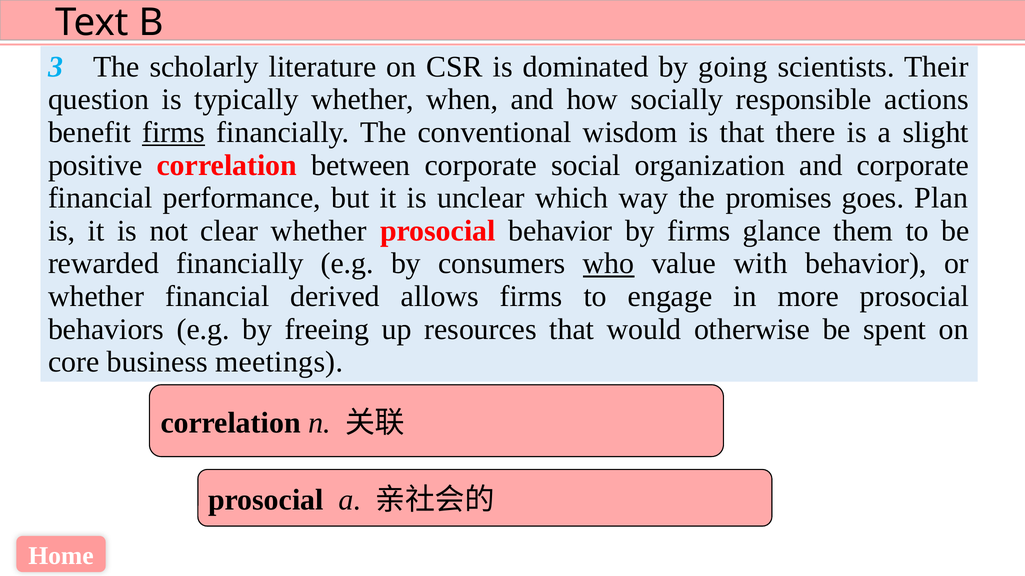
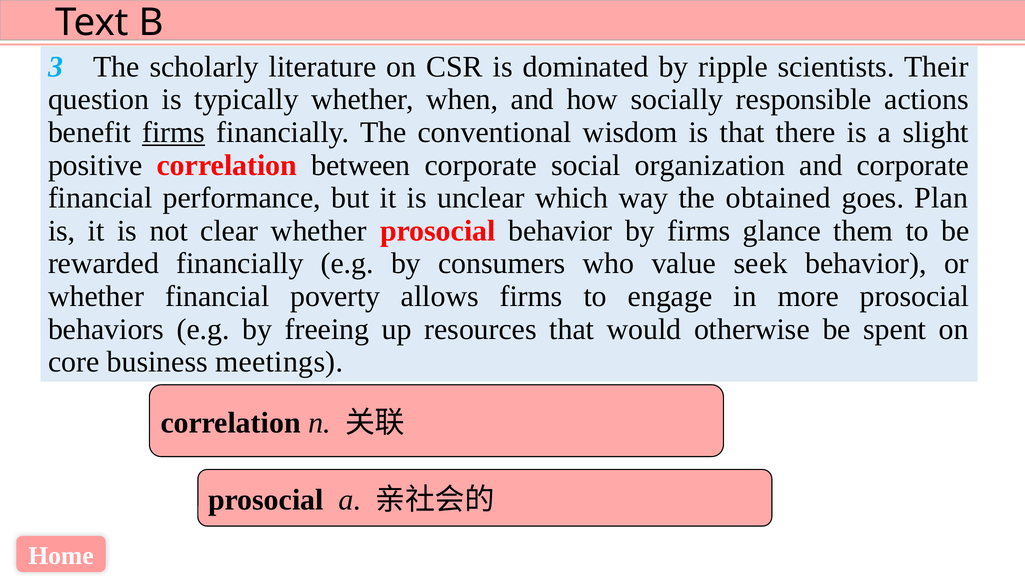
going: going -> ripple
promises: promises -> obtained
who underline: present -> none
with: with -> seek
derived: derived -> poverty
